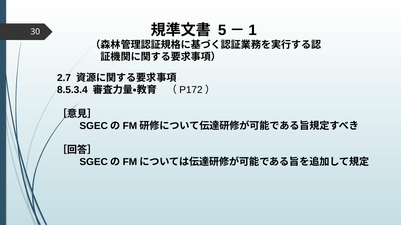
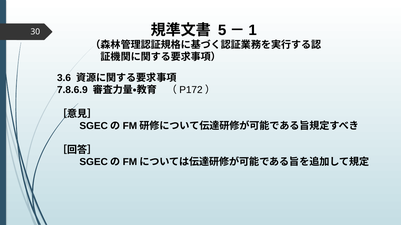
2.7: 2.7 -> 3.6
8.5.3.4: 8.5.3.4 -> 7.8.6.9
